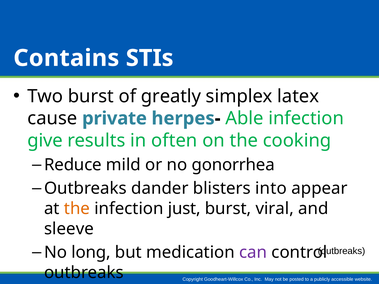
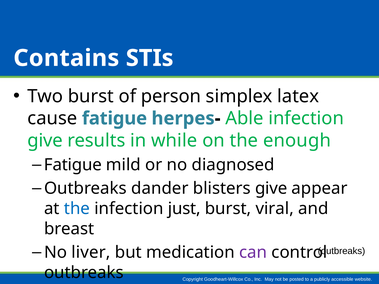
greatly: greatly -> person
cause private: private -> fatigue
often: often -> while
cooking: cooking -> enough
Reduce at (73, 165): Reduce -> Fatigue
gonorrhea: gonorrhea -> diagnosed
blisters into: into -> give
the at (77, 209) colour: orange -> blue
sleeve: sleeve -> breast
long: long -> liver
